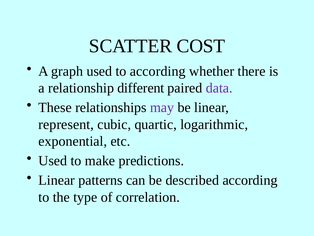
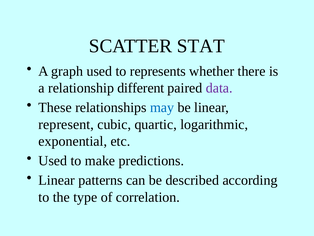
COST: COST -> STAT
to according: according -> represents
may colour: purple -> blue
